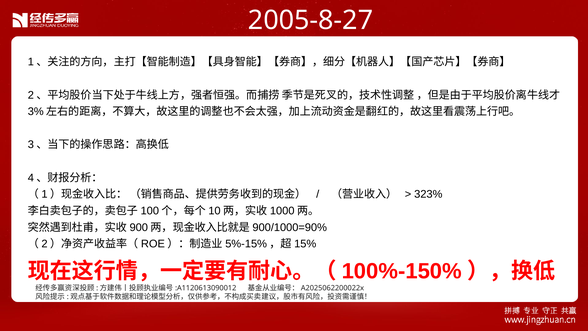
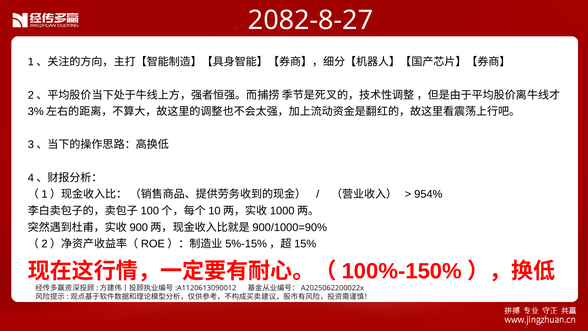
2005-8-27: 2005-8-27 -> 2082-8-27
323%: 323% -> 954%
